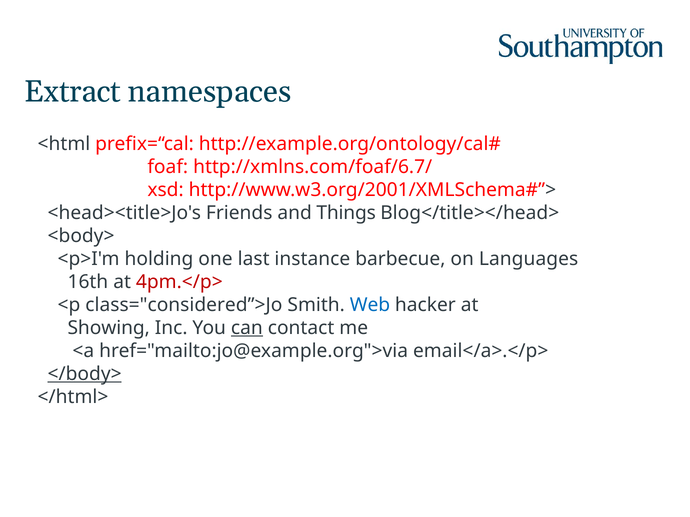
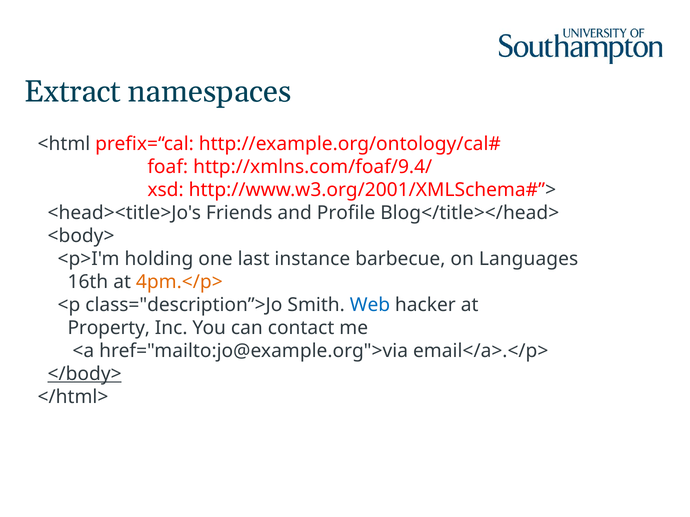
http://xmlns.com/foaf/6.7/: http://xmlns.com/foaf/6.7/ -> http://xmlns.com/foaf/9.4/
Things: Things -> Profile
4pm.</p> colour: red -> orange
class="considered”>Jo: class="considered”>Jo -> class="description”>Jo
Showing: Showing -> Property
can underline: present -> none
